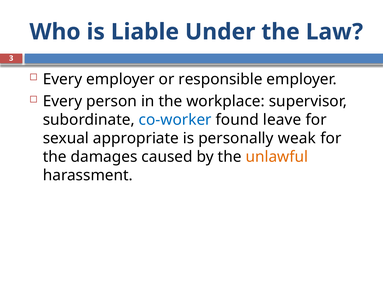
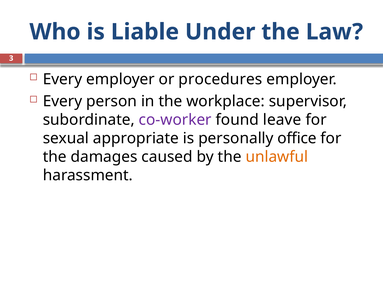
responsible: responsible -> procedures
co-worker colour: blue -> purple
weak: weak -> office
